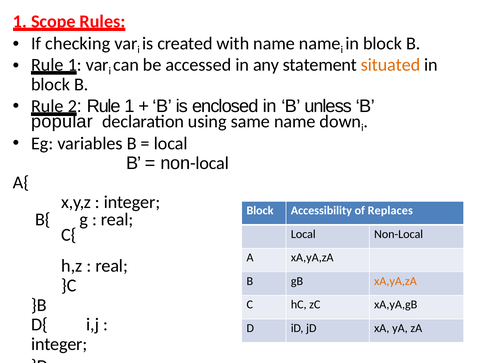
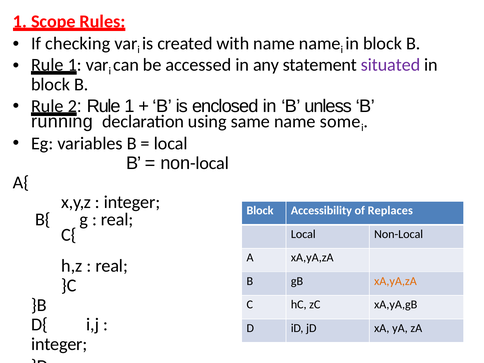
situated colour: orange -> purple
popular: popular -> running
down: down -> some
